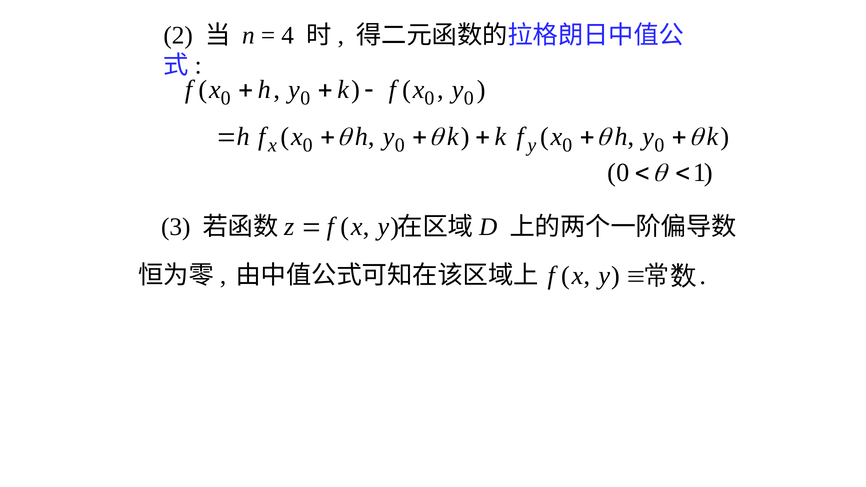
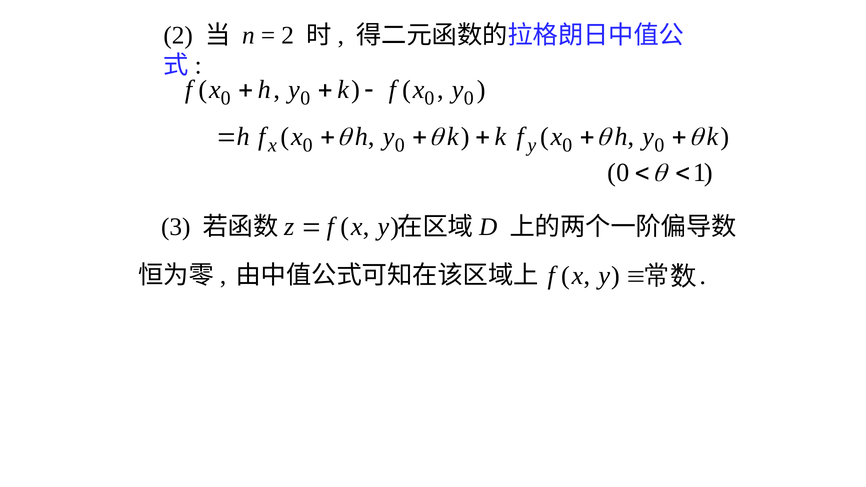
4 at (288, 35): 4 -> 2
